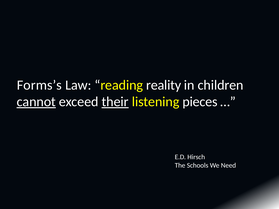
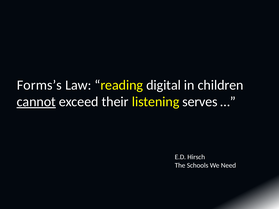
reality: reality -> digital
their underline: present -> none
pieces: pieces -> serves
